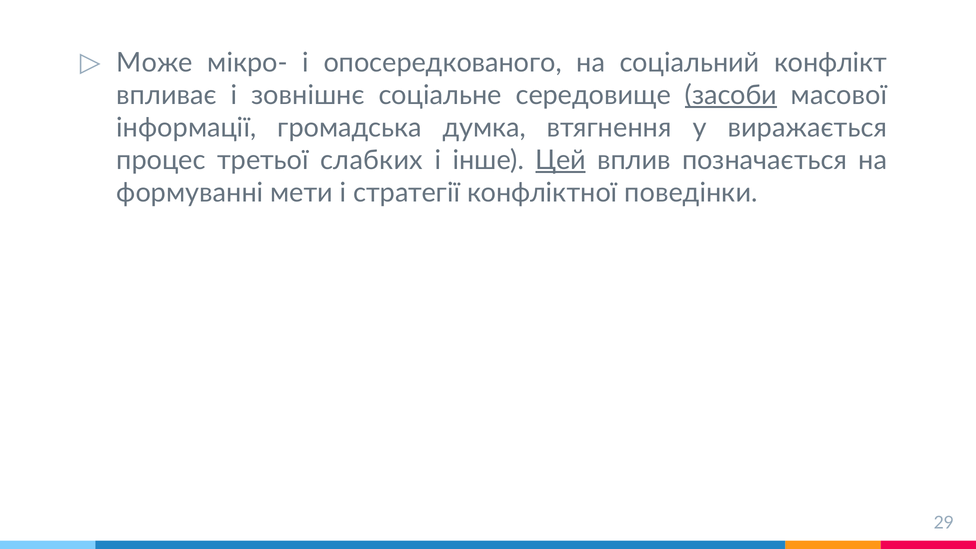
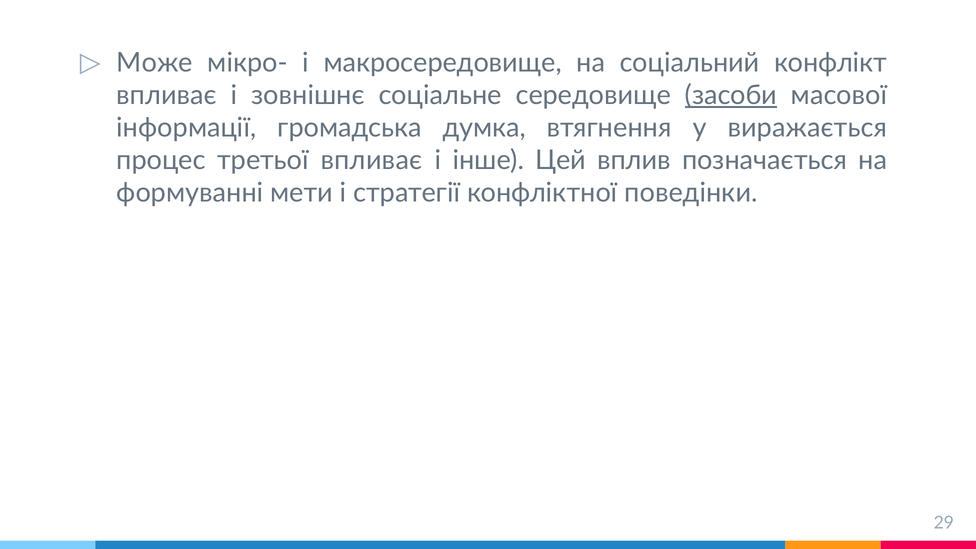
опосередкованого: опосередкованого -> макросередовище
третьої слабких: слабких -> впливає
Цей underline: present -> none
